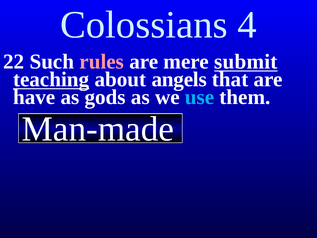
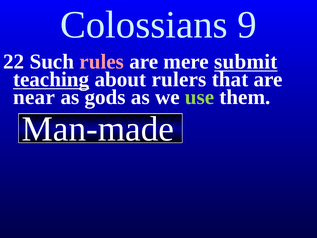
4: 4 -> 9
angels: angels -> rulers
have: have -> near
use colour: light blue -> light green
